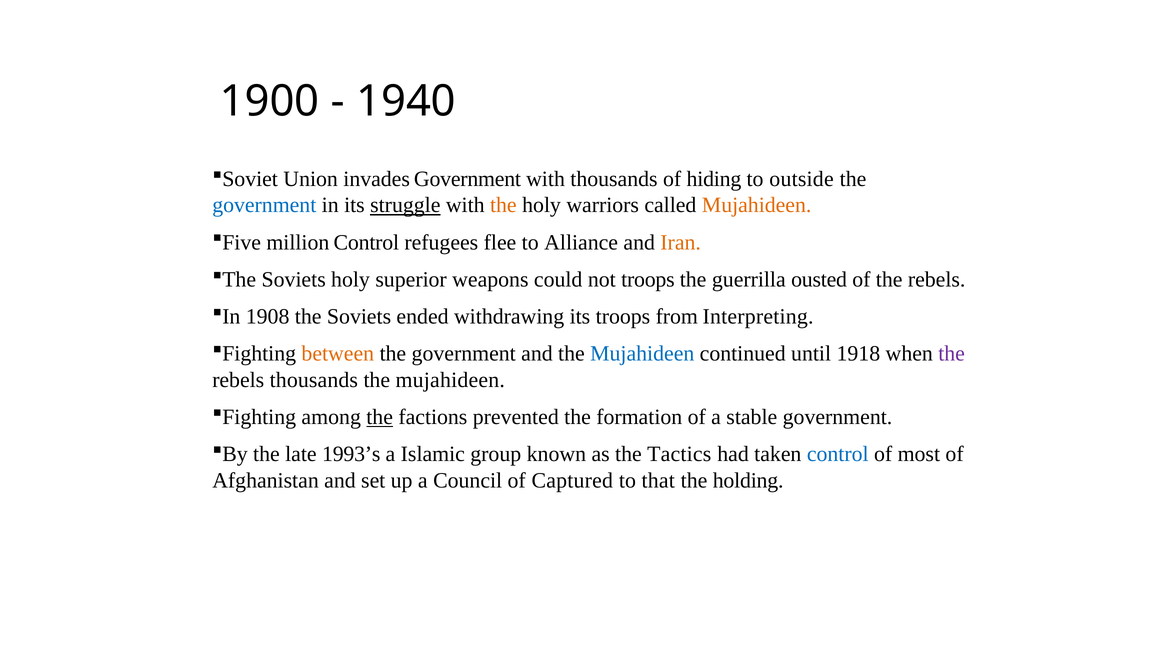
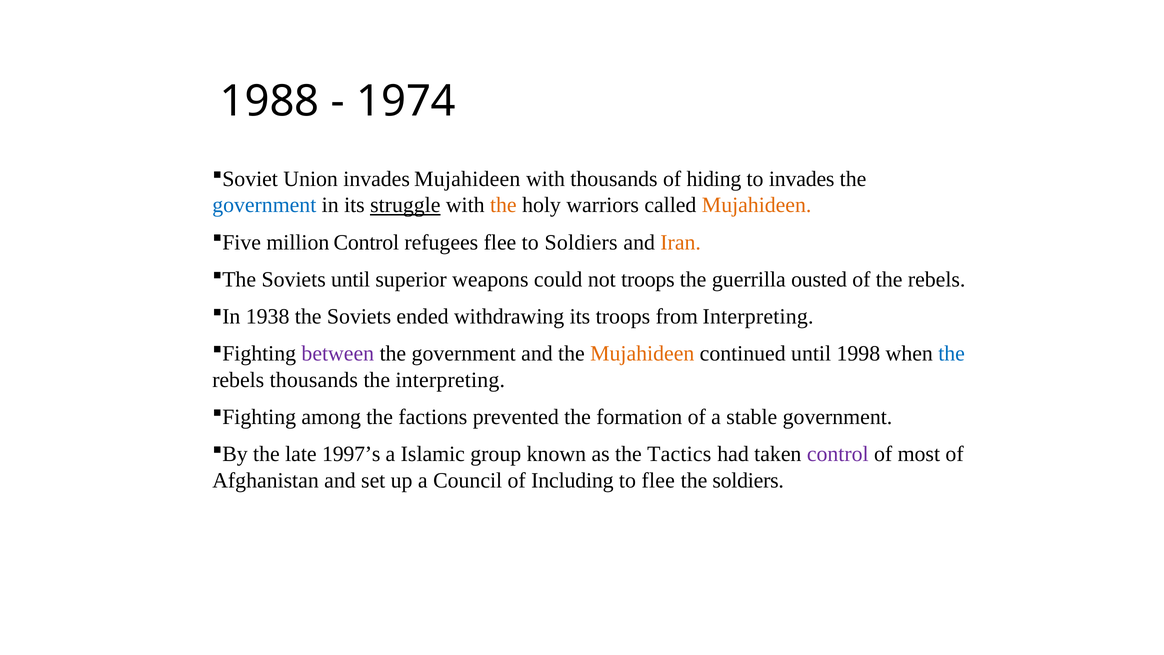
1900: 1900 -> 1988
1940: 1940 -> 1974
invades Government: Government -> Mujahideen
to outside: outside -> invades
to Alliance: Alliance -> Soldiers
Soviets holy: holy -> until
1908: 1908 -> 1938
between colour: orange -> purple
Mujahideen at (642, 354) colour: blue -> orange
1918: 1918 -> 1998
the at (952, 354) colour: purple -> blue
mujahideen at (450, 380): mujahideen -> interpreting
the at (380, 417) underline: present -> none
1993’s: 1993’s -> 1997’s
control at (838, 454) colour: blue -> purple
Captured: Captured -> Including
to that: that -> flee
the holding: holding -> soldiers
